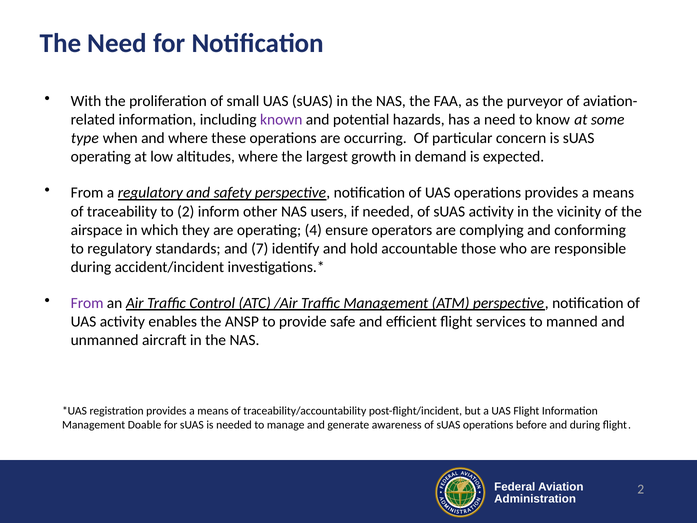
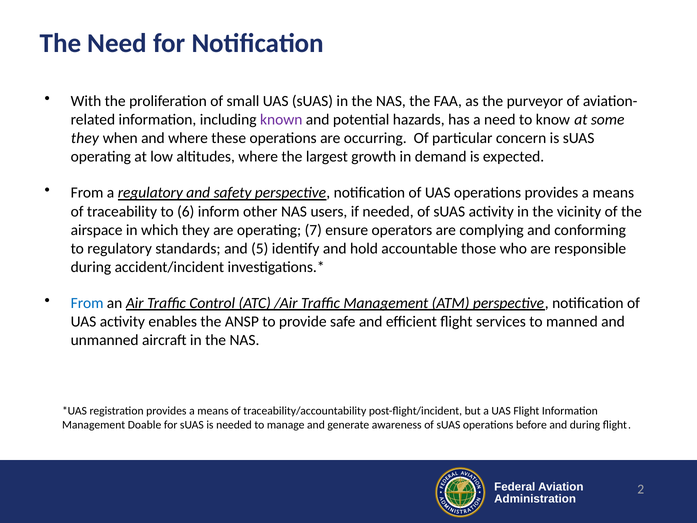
type at (85, 138): type -> they
to 2: 2 -> 6
4: 4 -> 7
7: 7 -> 5
From at (87, 303) colour: purple -> blue
